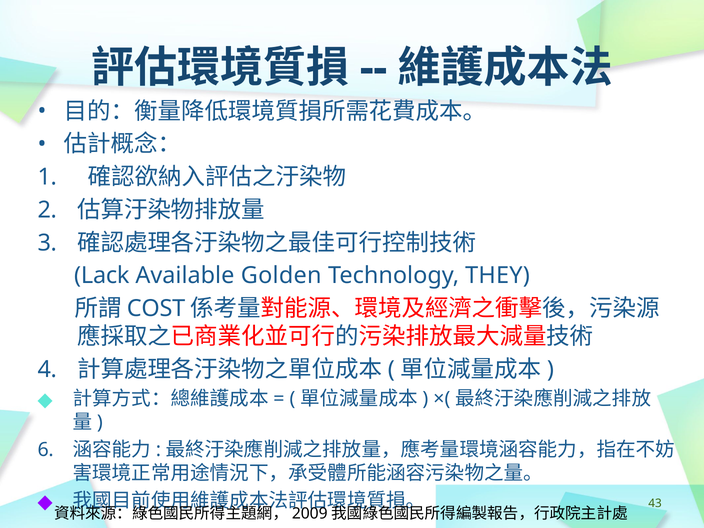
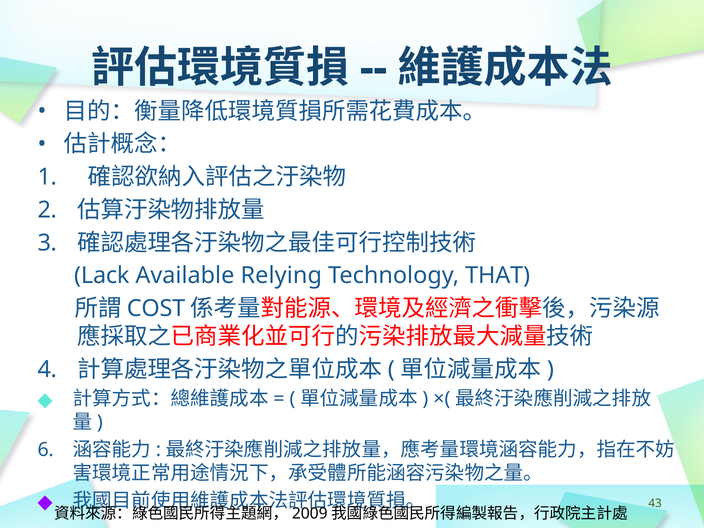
Golden: Golden -> Relying
THEY: THEY -> THAT
